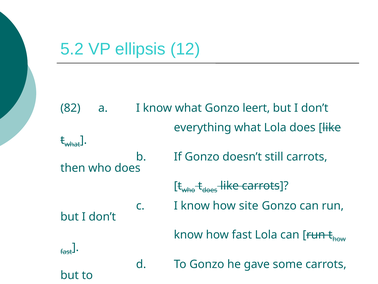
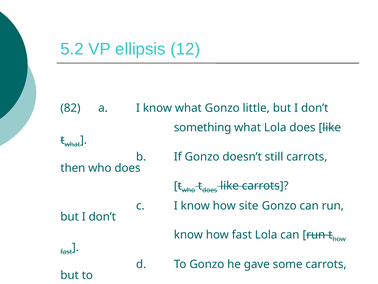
leert: leert -> little
everything: everything -> something
